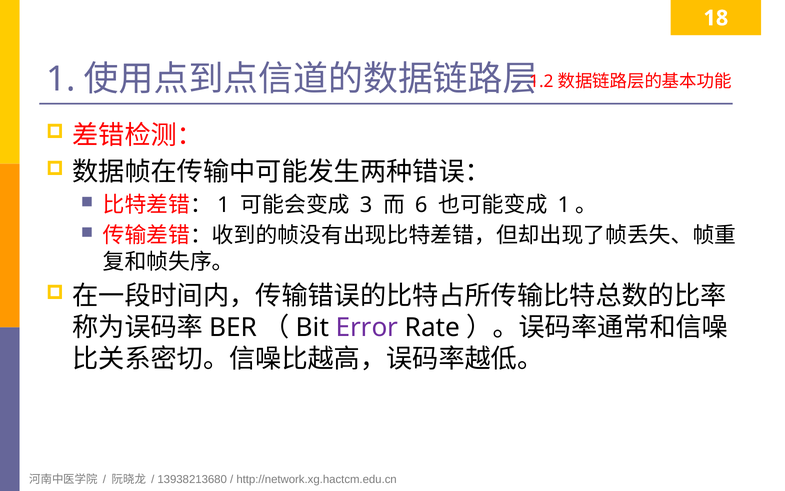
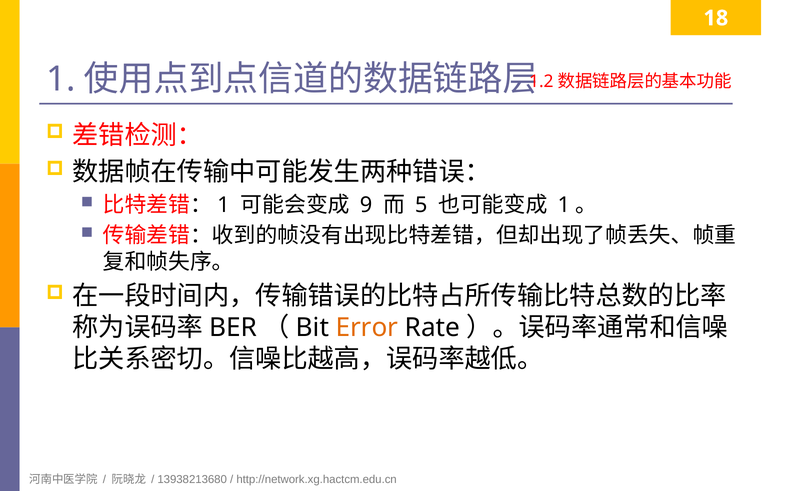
3: 3 -> 9
6: 6 -> 5
Error colour: purple -> orange
